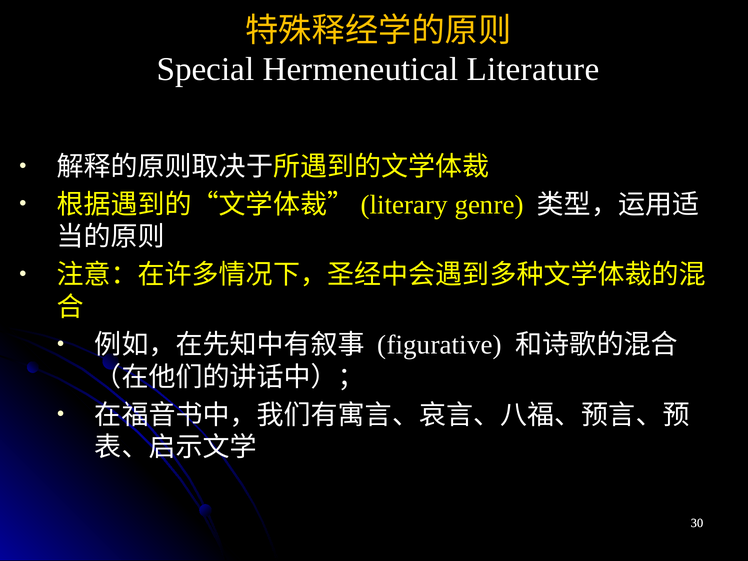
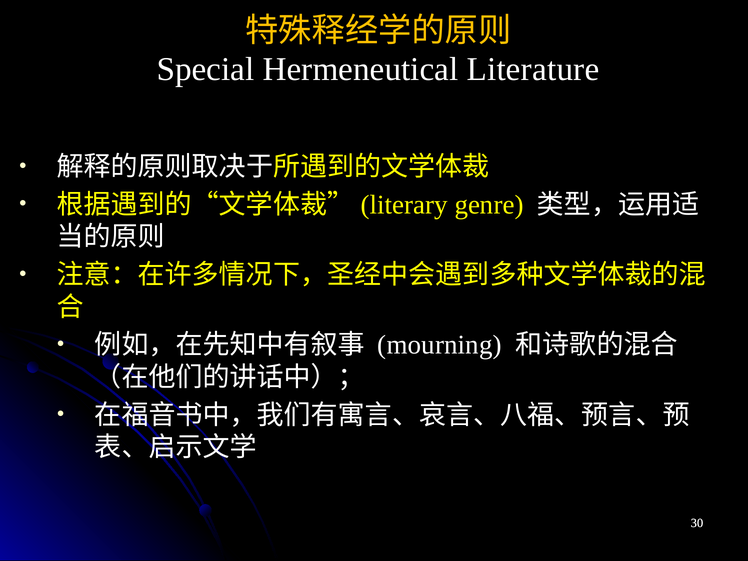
figurative: figurative -> mourning
